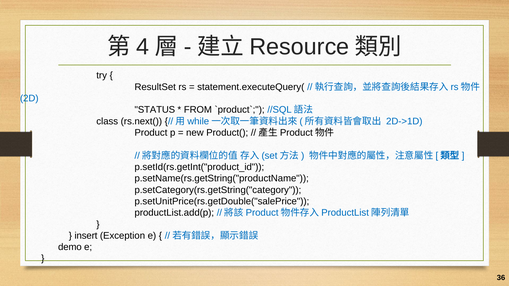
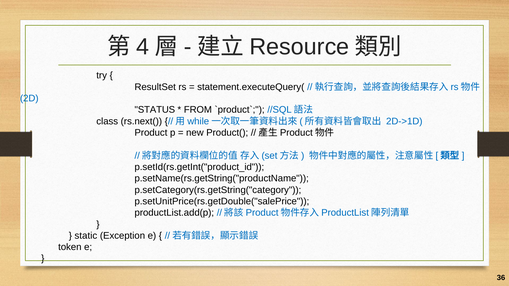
insert: insert -> static
demo: demo -> token
